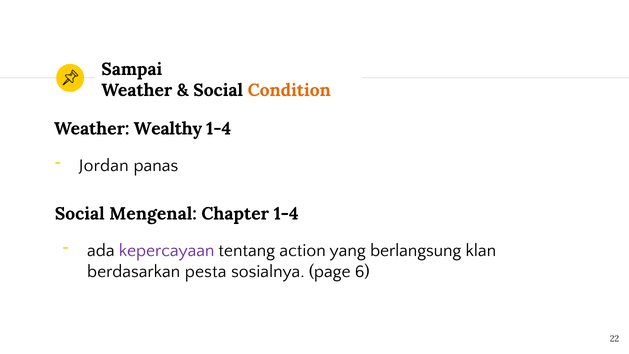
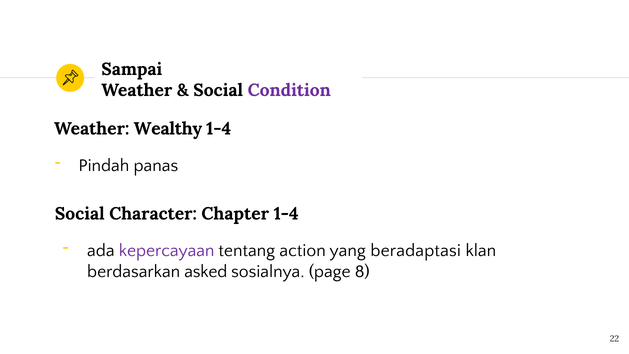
Condition colour: orange -> purple
Jordan: Jordan -> Pindah
Mengenal: Mengenal -> Character
berlangsung: berlangsung -> beradaptasi
pesta: pesta -> asked
6: 6 -> 8
